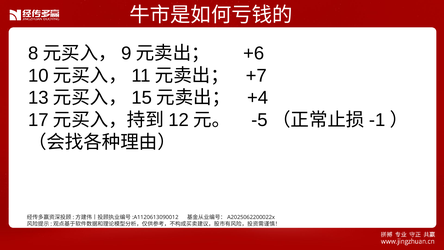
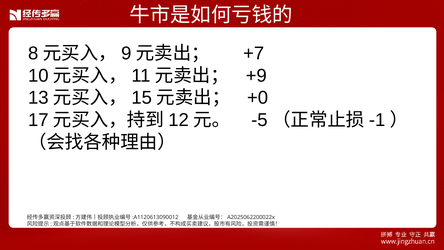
+6: +6 -> +7
+7: +7 -> +9
+4: +4 -> +0
